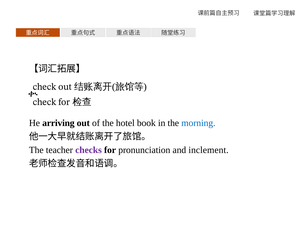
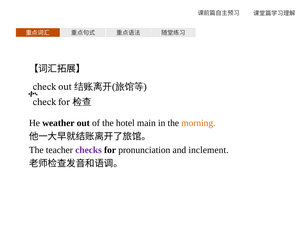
arriving: arriving -> weather
book: book -> main
morning colour: blue -> orange
